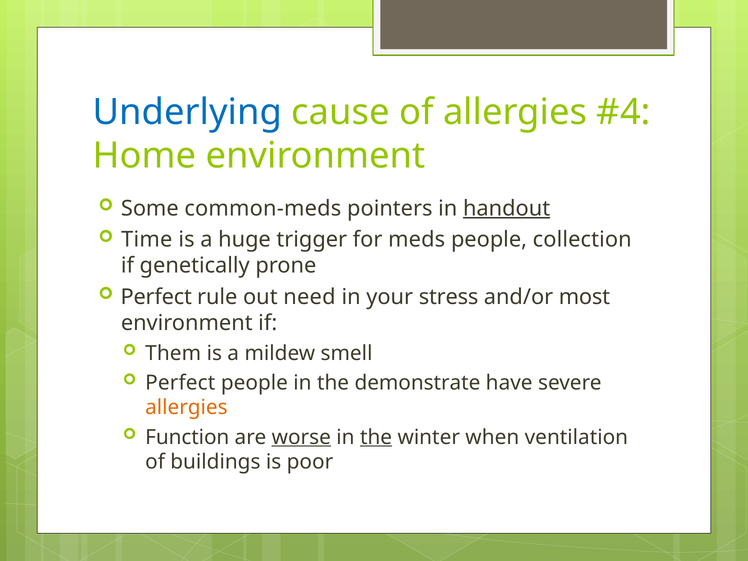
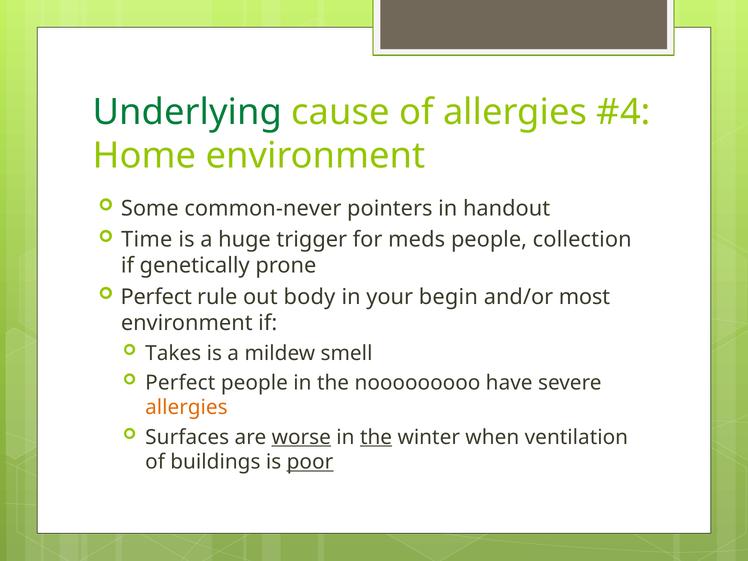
Underlying colour: blue -> green
common-meds: common-meds -> common-never
handout underline: present -> none
need: need -> body
stress: stress -> begin
Them: Them -> Takes
demonstrate: demonstrate -> nooooooooo
Function: Function -> Surfaces
poor underline: none -> present
